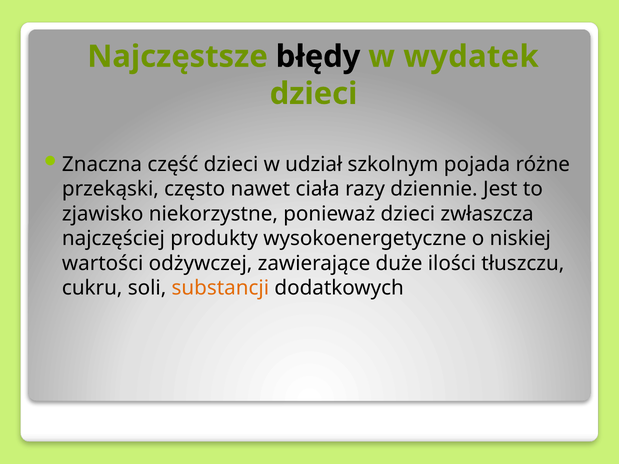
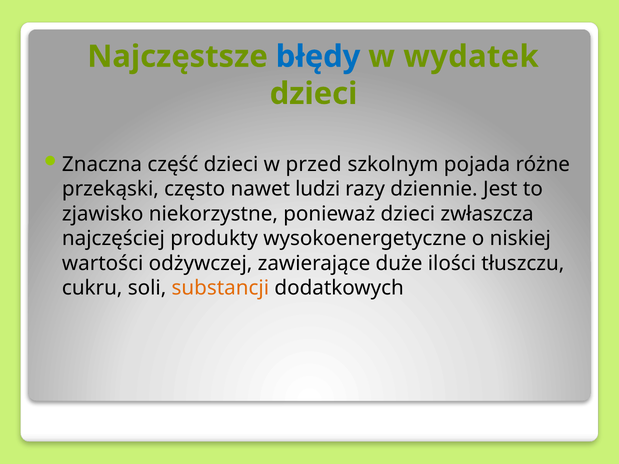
błędy colour: black -> blue
udział: udział -> przed
ciała: ciała -> ludzi
